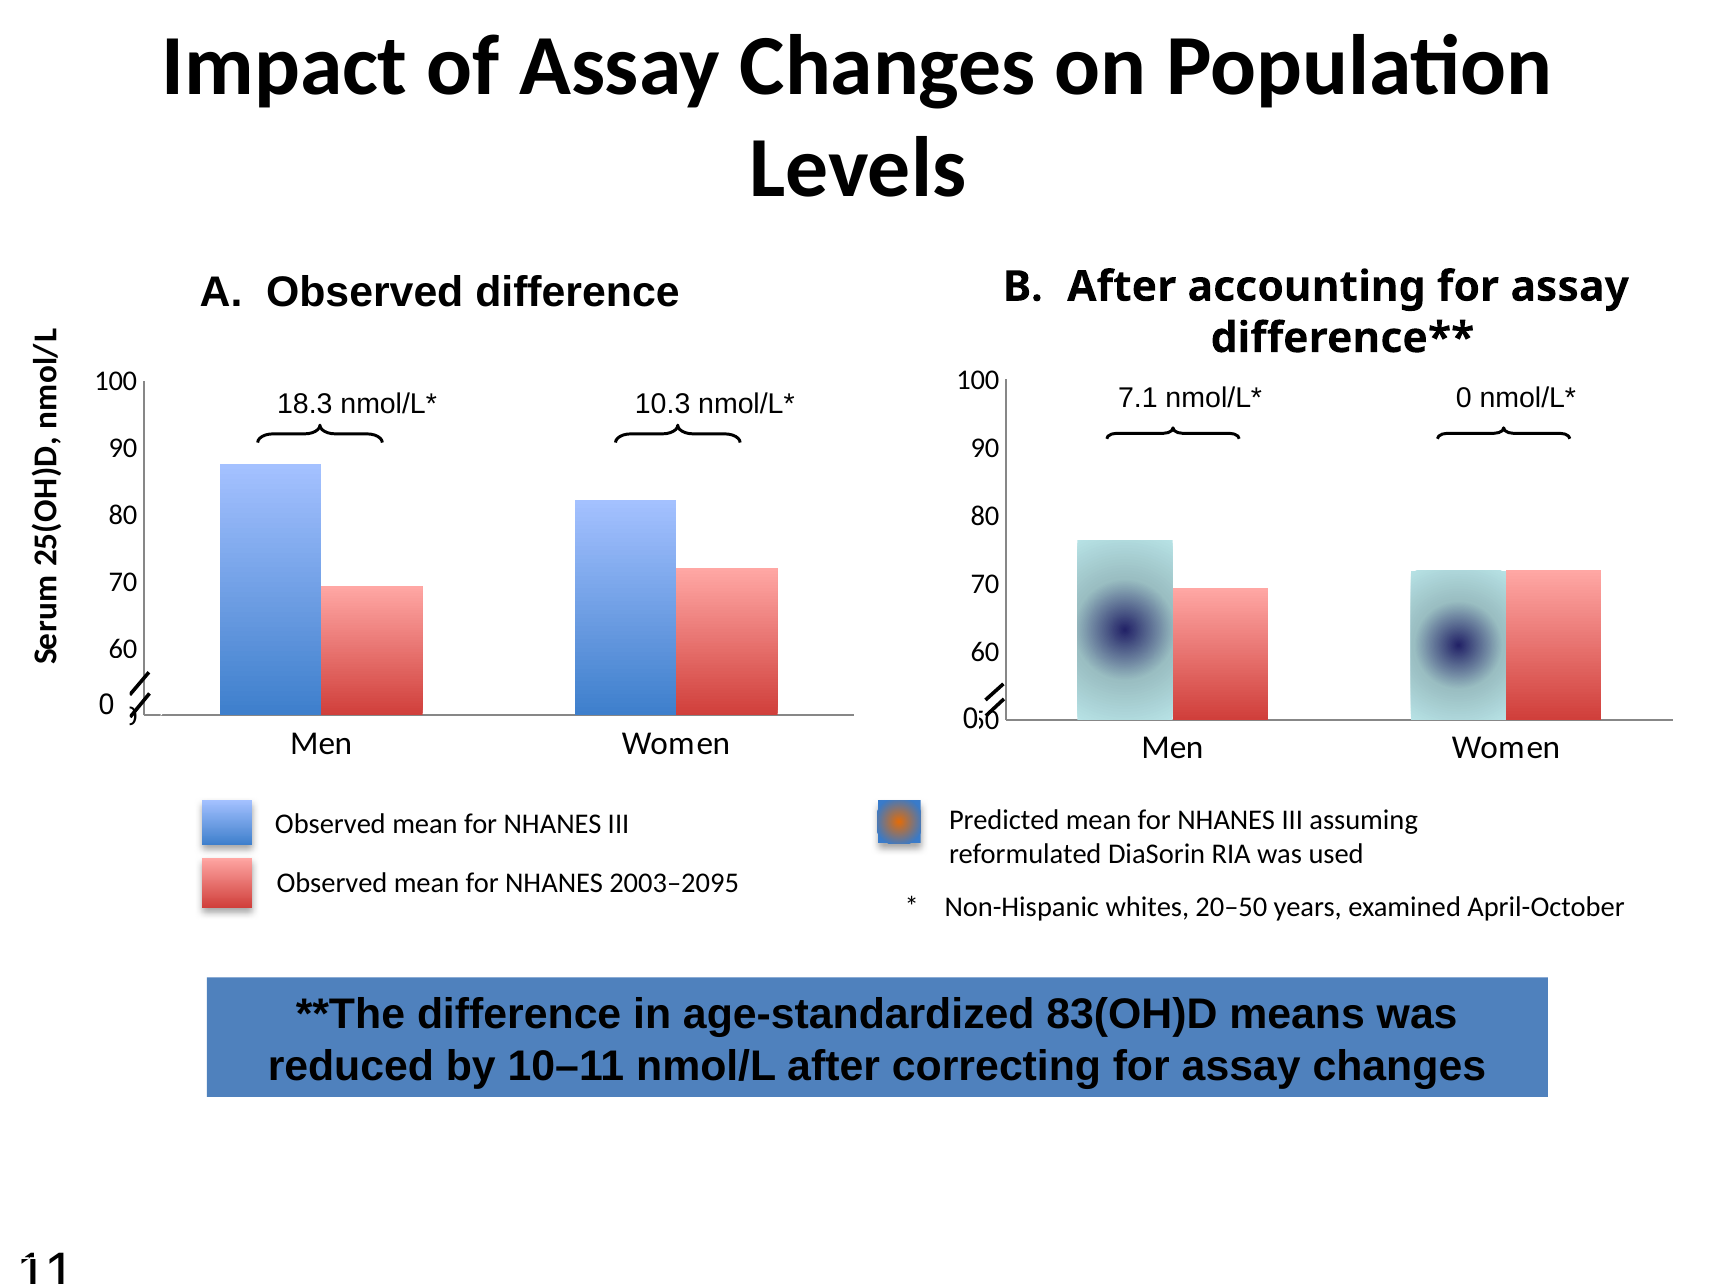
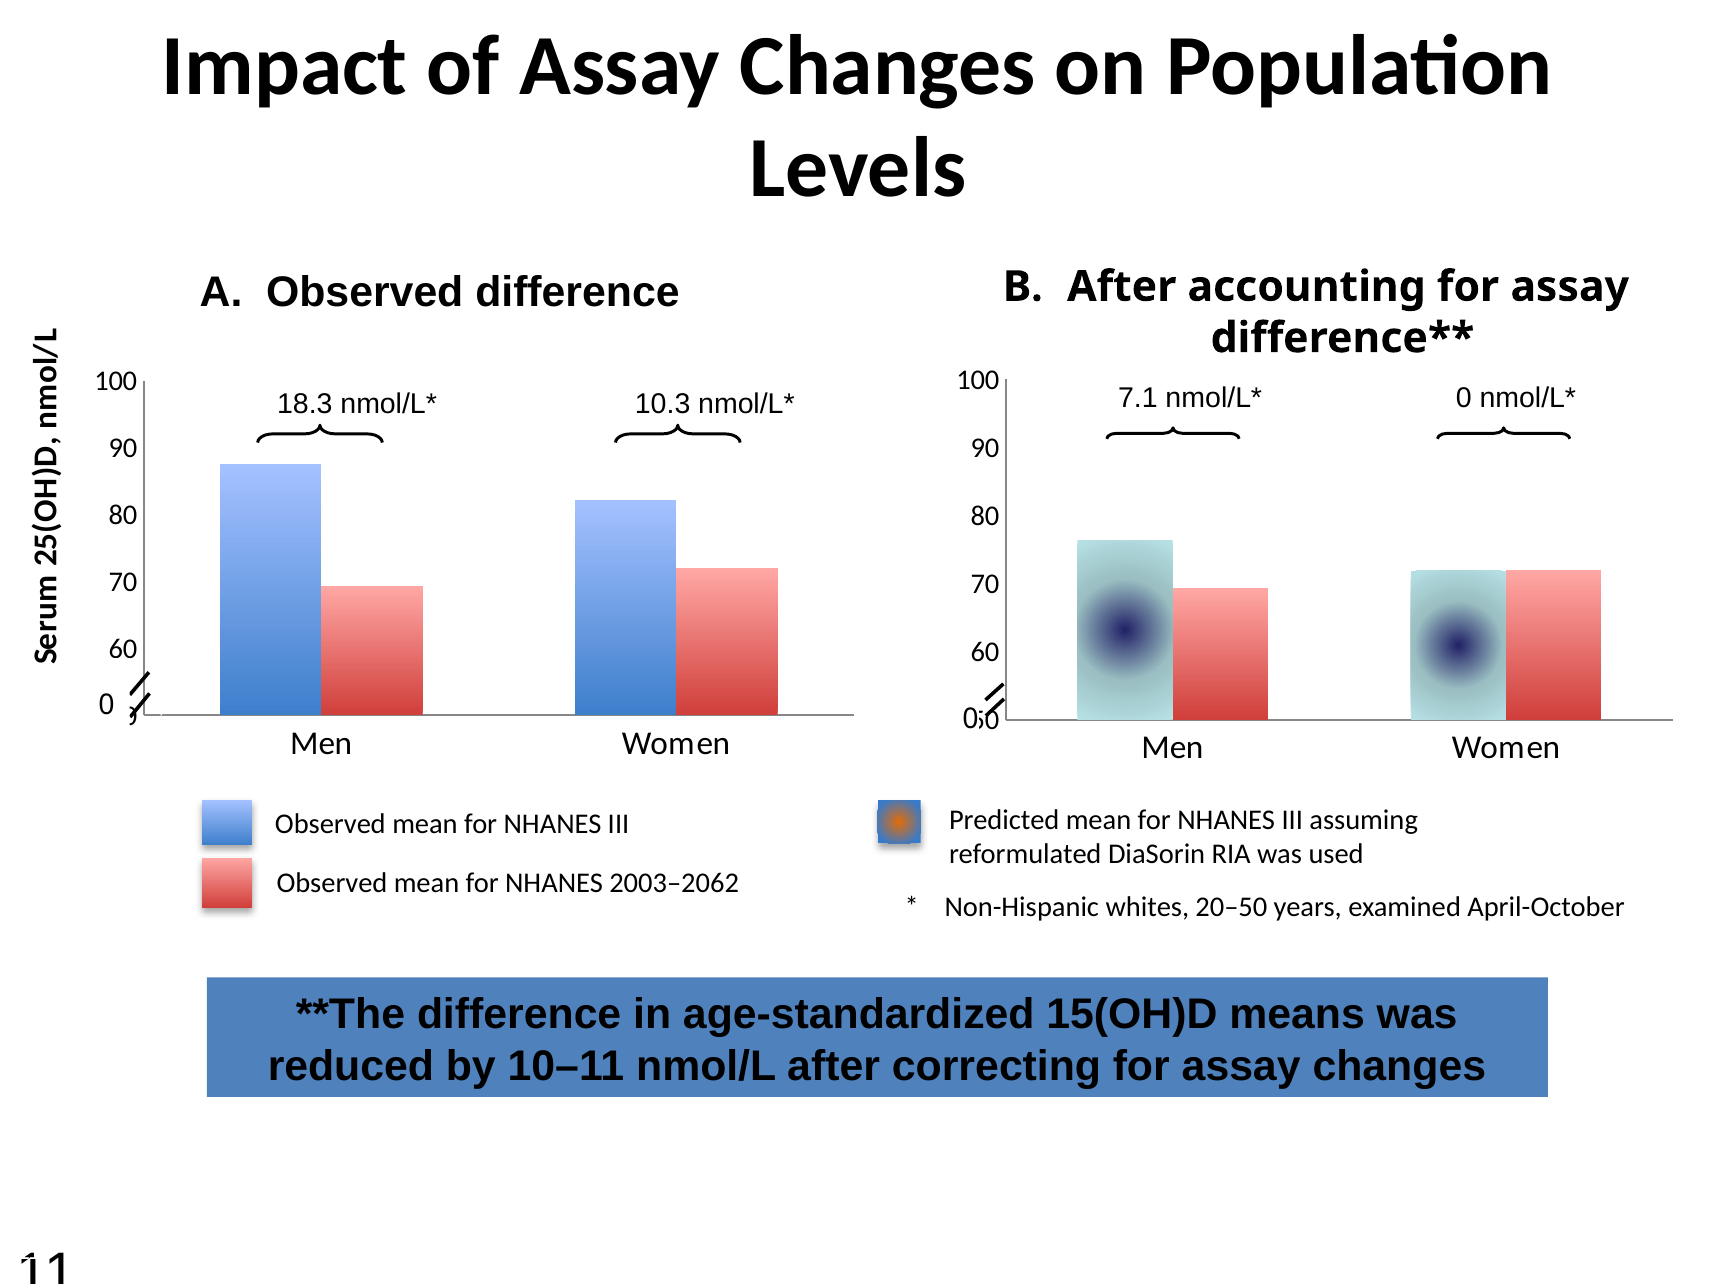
2003–2095: 2003–2095 -> 2003–2062
83(OH)D: 83(OH)D -> 15(OH)D
